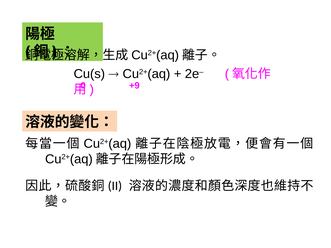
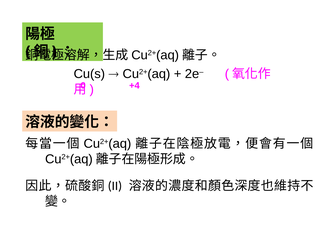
+9: +9 -> +4
